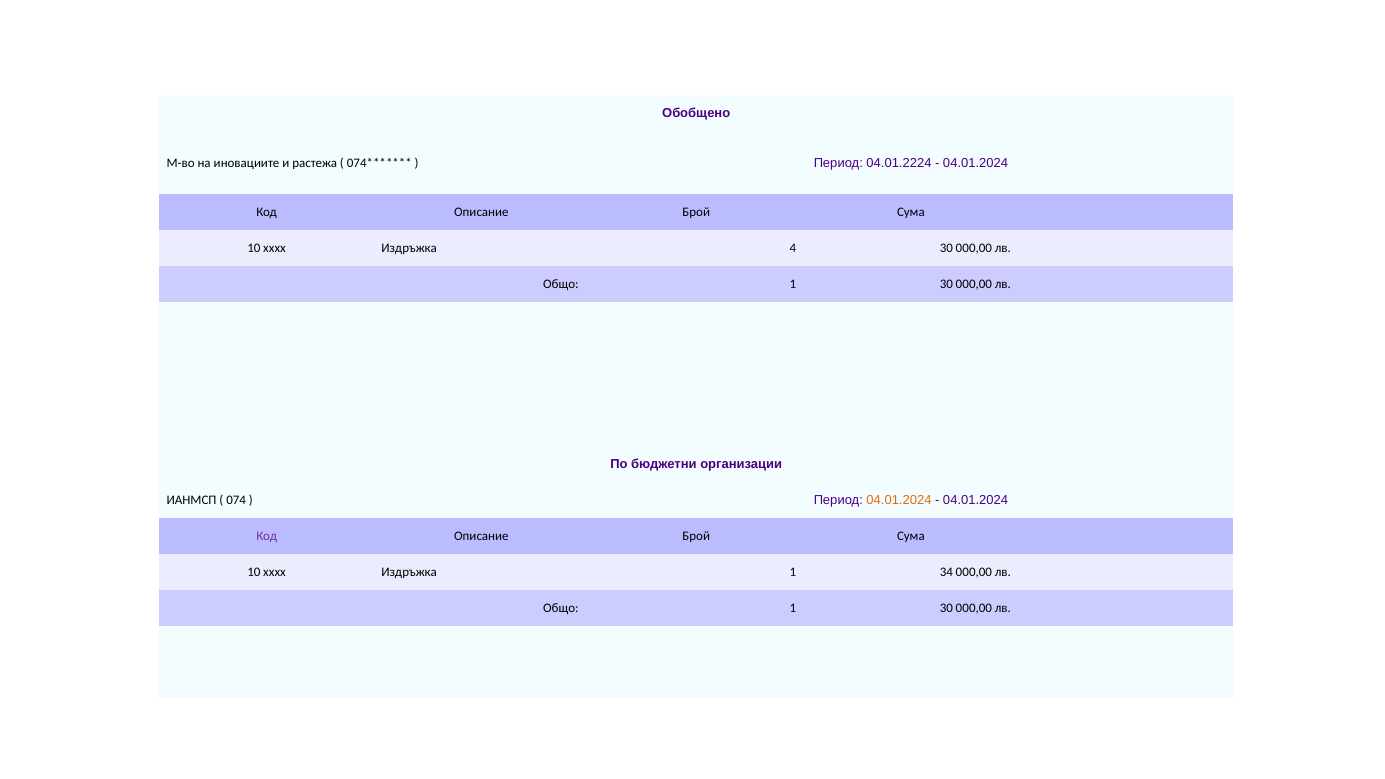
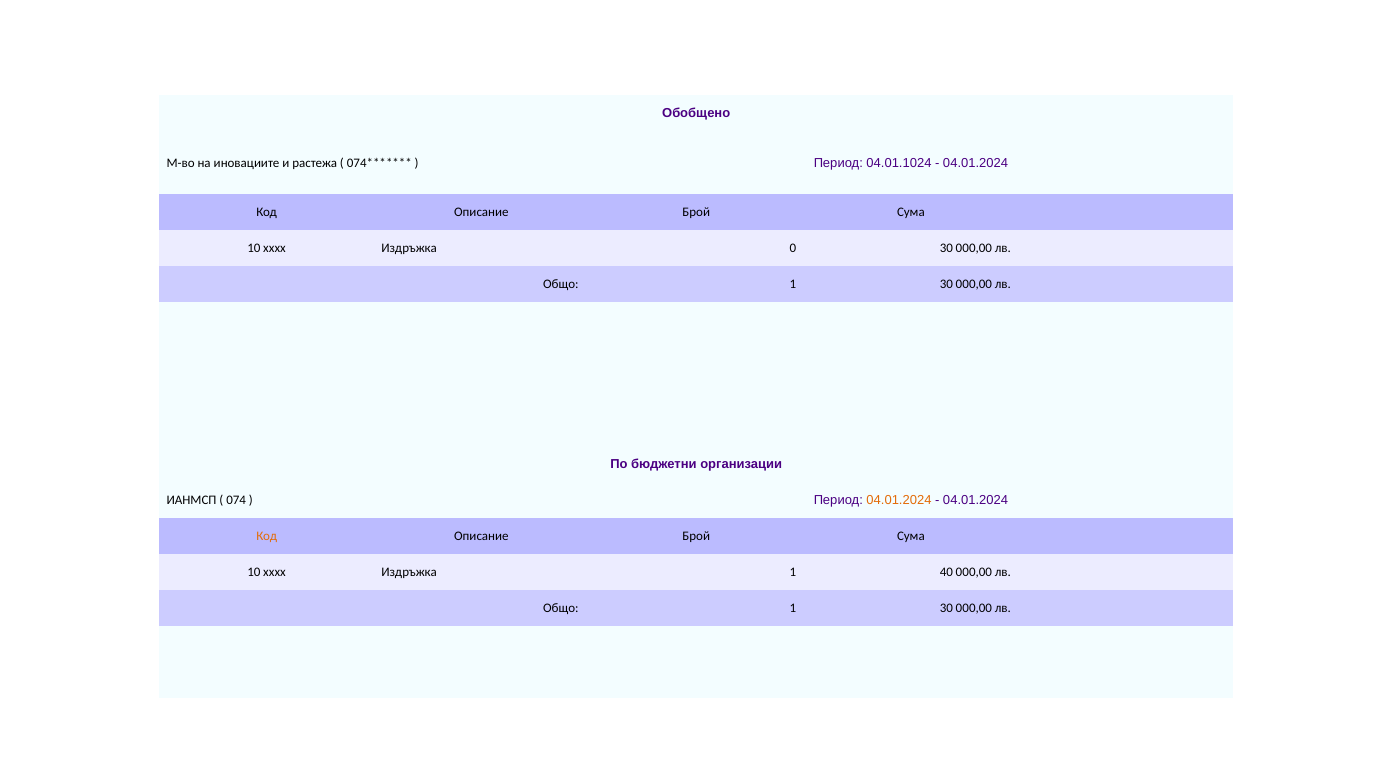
04.01.2224: 04.01.2224 -> 04.01.1024
4: 4 -> 0
Код at (267, 536) colour: purple -> orange
34: 34 -> 40
